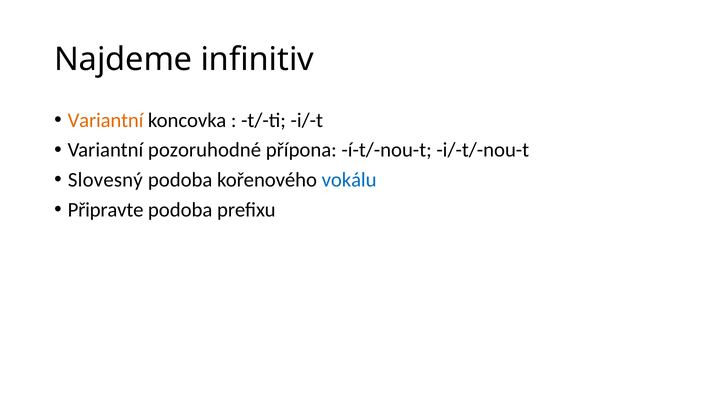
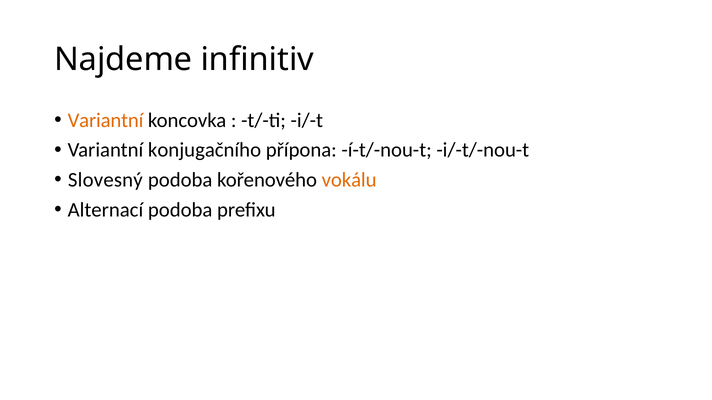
pozoruhodné: pozoruhodné -> konjugačního
vokálu colour: blue -> orange
Připravte: Připravte -> Alternací
